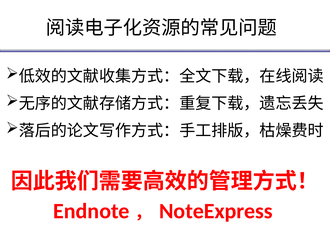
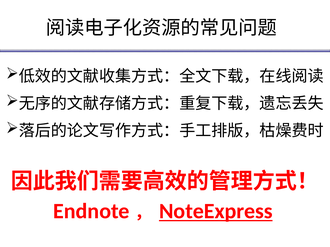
NoteExpress underline: none -> present
